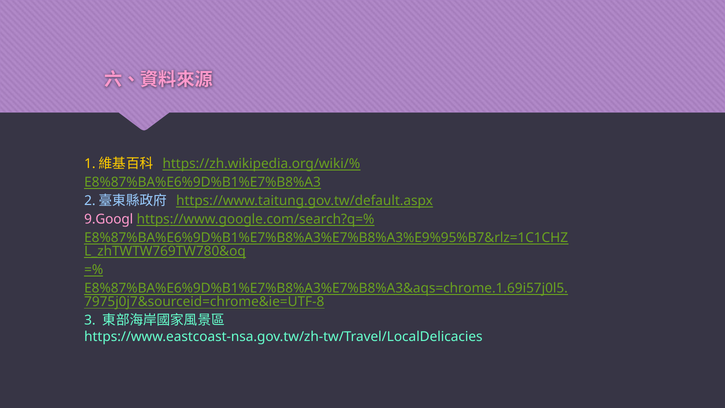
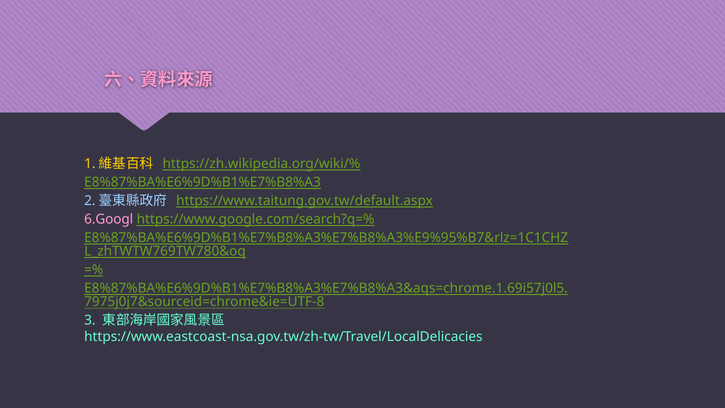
9.Googl: 9.Googl -> 6.Googl
